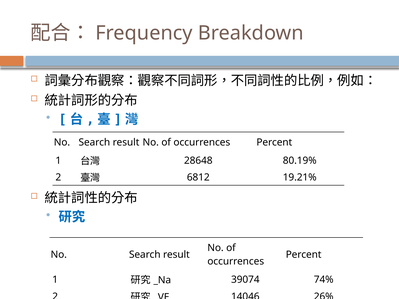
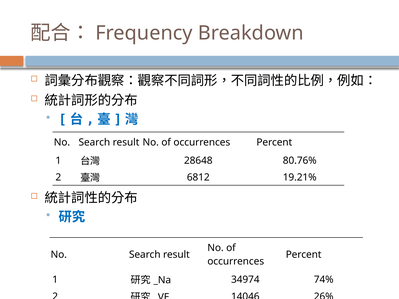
80.19%: 80.19% -> 80.76%
39074: 39074 -> 34974
